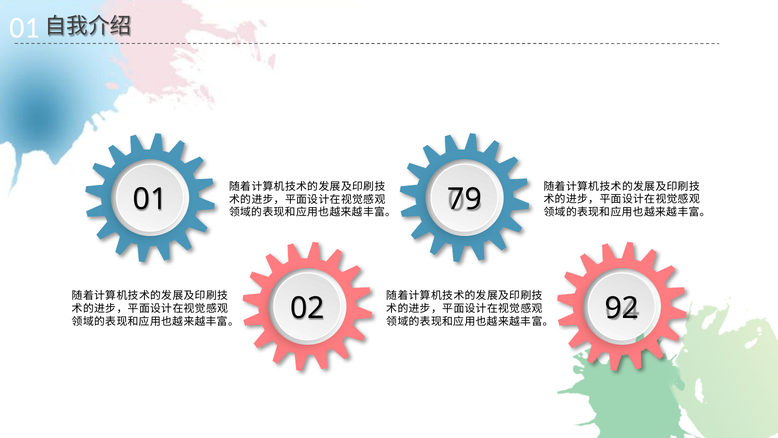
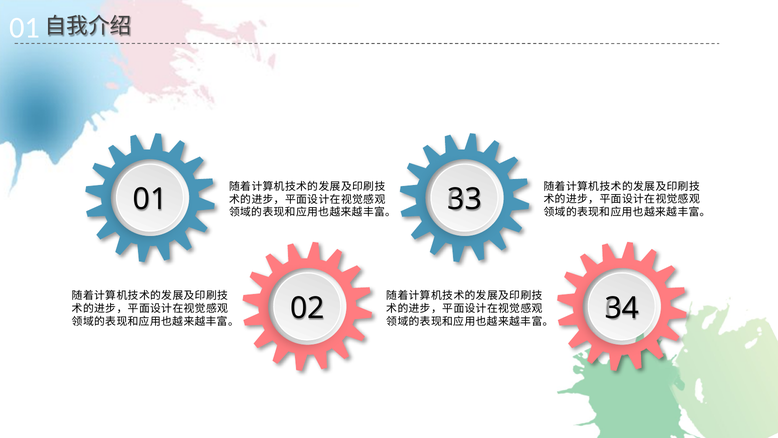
79: 79 -> 33
92: 92 -> 34
